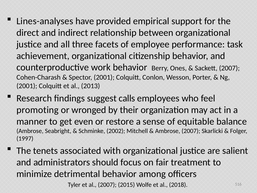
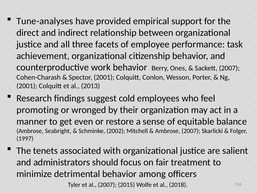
Lines-analyses: Lines-analyses -> Tune-analyses
calls: calls -> cold
